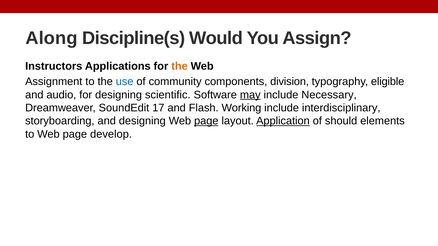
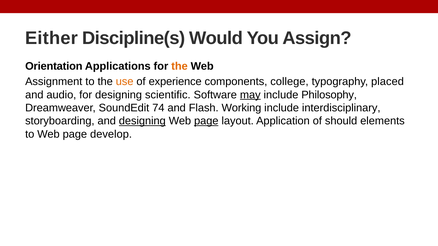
Along: Along -> Either
Instructors: Instructors -> Orientation
use colour: blue -> orange
community: community -> experience
division: division -> college
eligible: eligible -> placed
Necessary: Necessary -> Philosophy
17: 17 -> 74
designing at (142, 121) underline: none -> present
Application underline: present -> none
